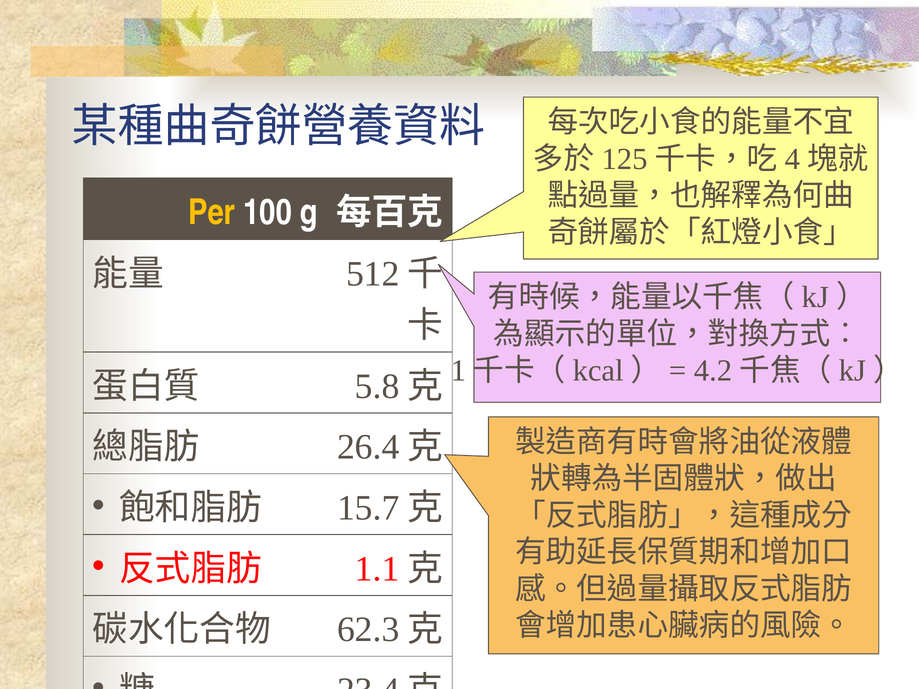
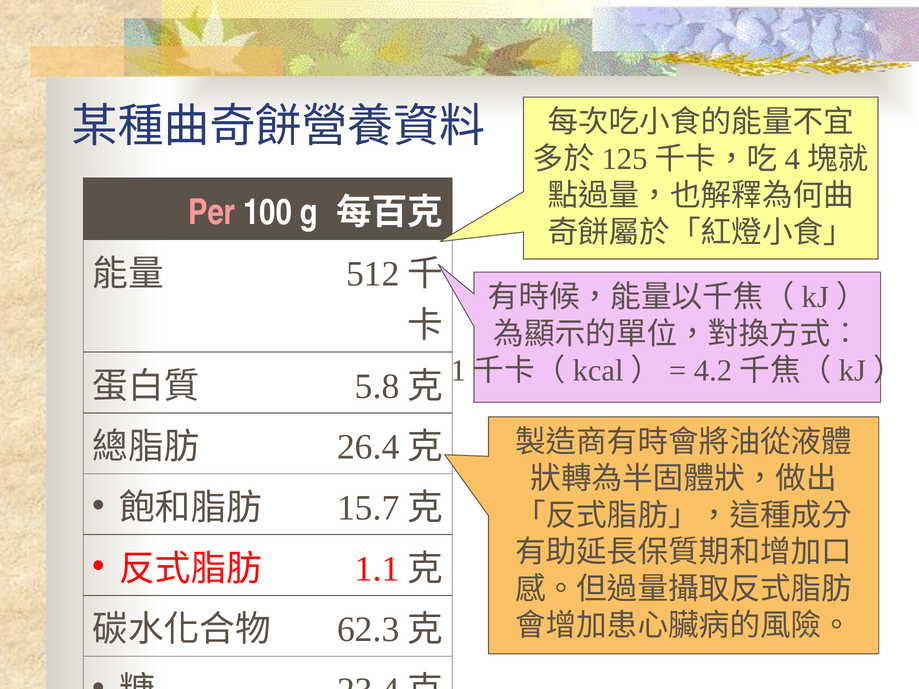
Per colour: yellow -> pink
